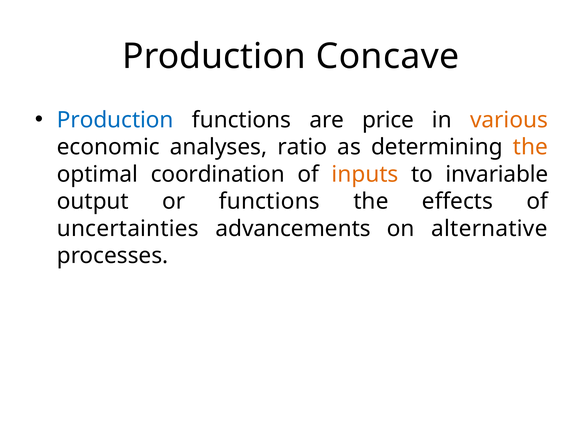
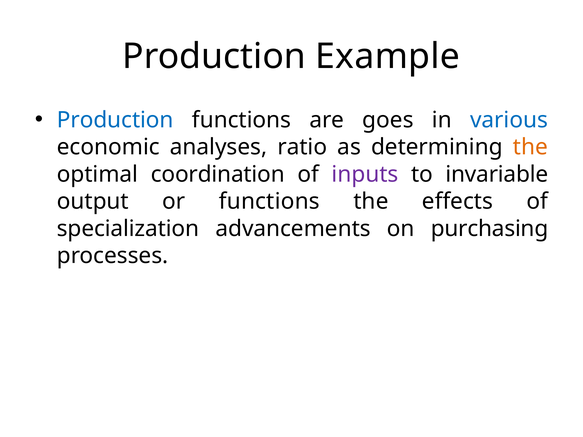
Concave: Concave -> Example
price: price -> goes
various colour: orange -> blue
inputs colour: orange -> purple
uncertainties: uncertainties -> specialization
alternative: alternative -> purchasing
